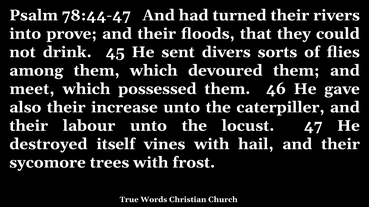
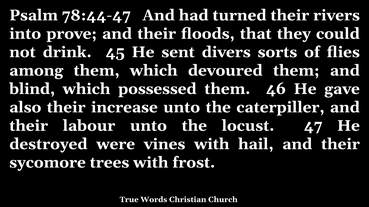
meet: meet -> blind
itself: itself -> were
